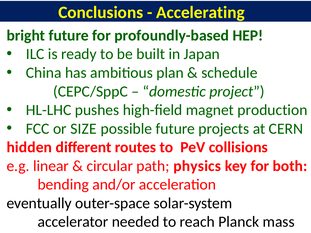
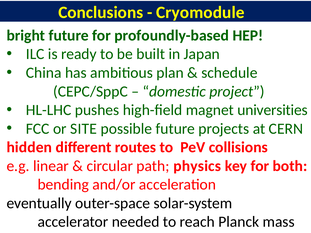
Accelerating: Accelerating -> Cryomodule
production: production -> universities
SIZE: SIZE -> SITE
